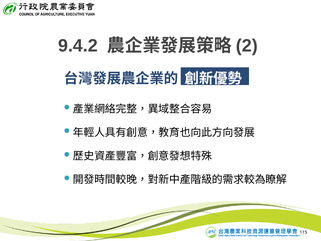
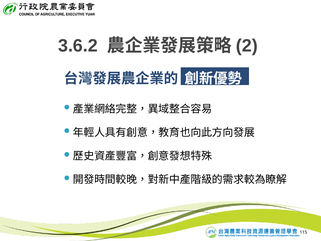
9.4.2: 9.4.2 -> 3.6.2
